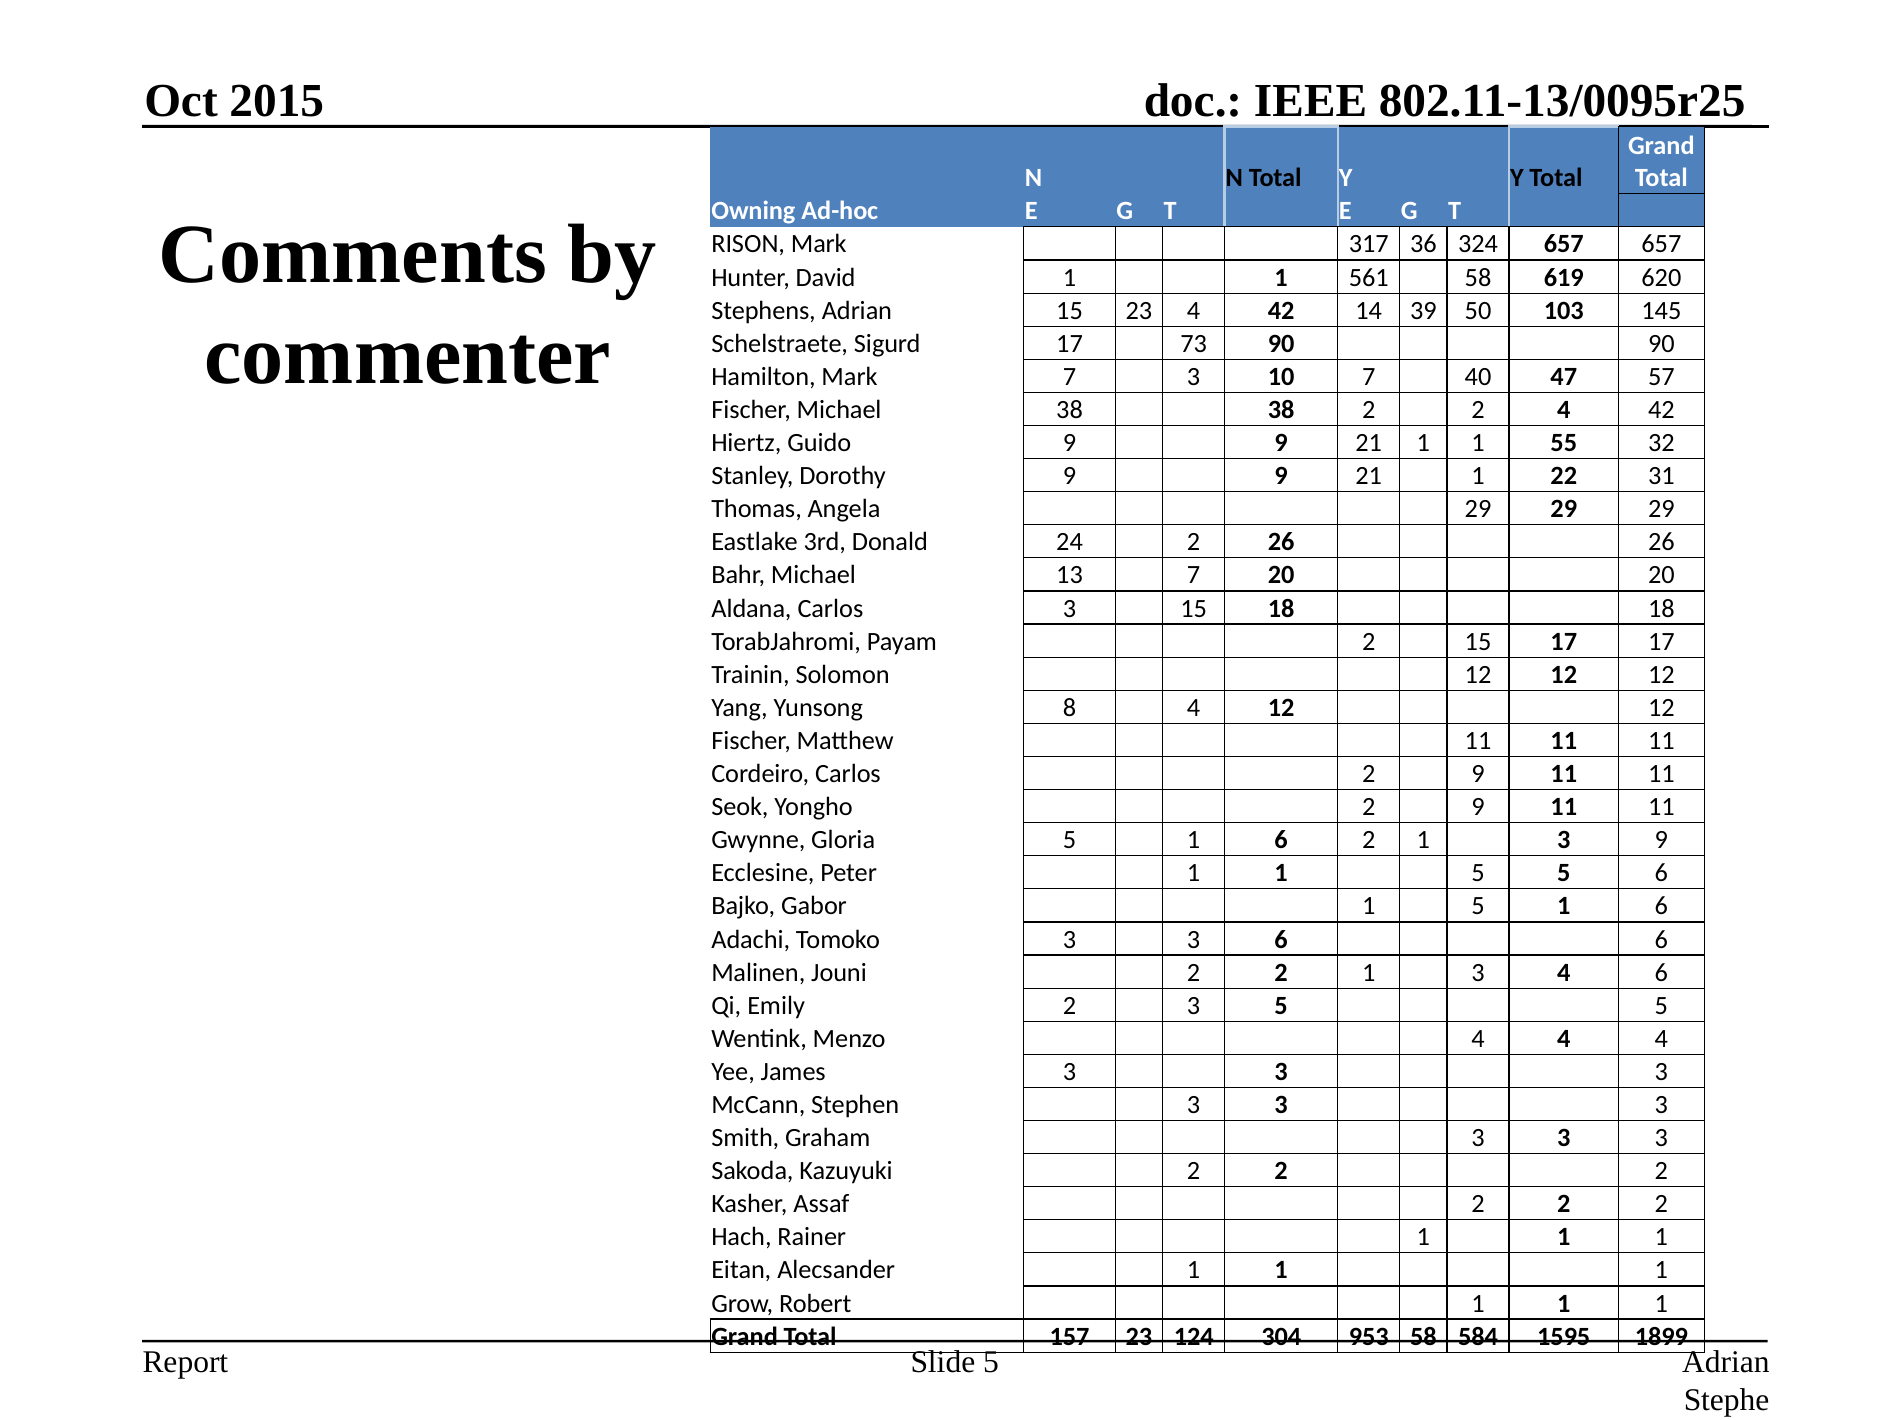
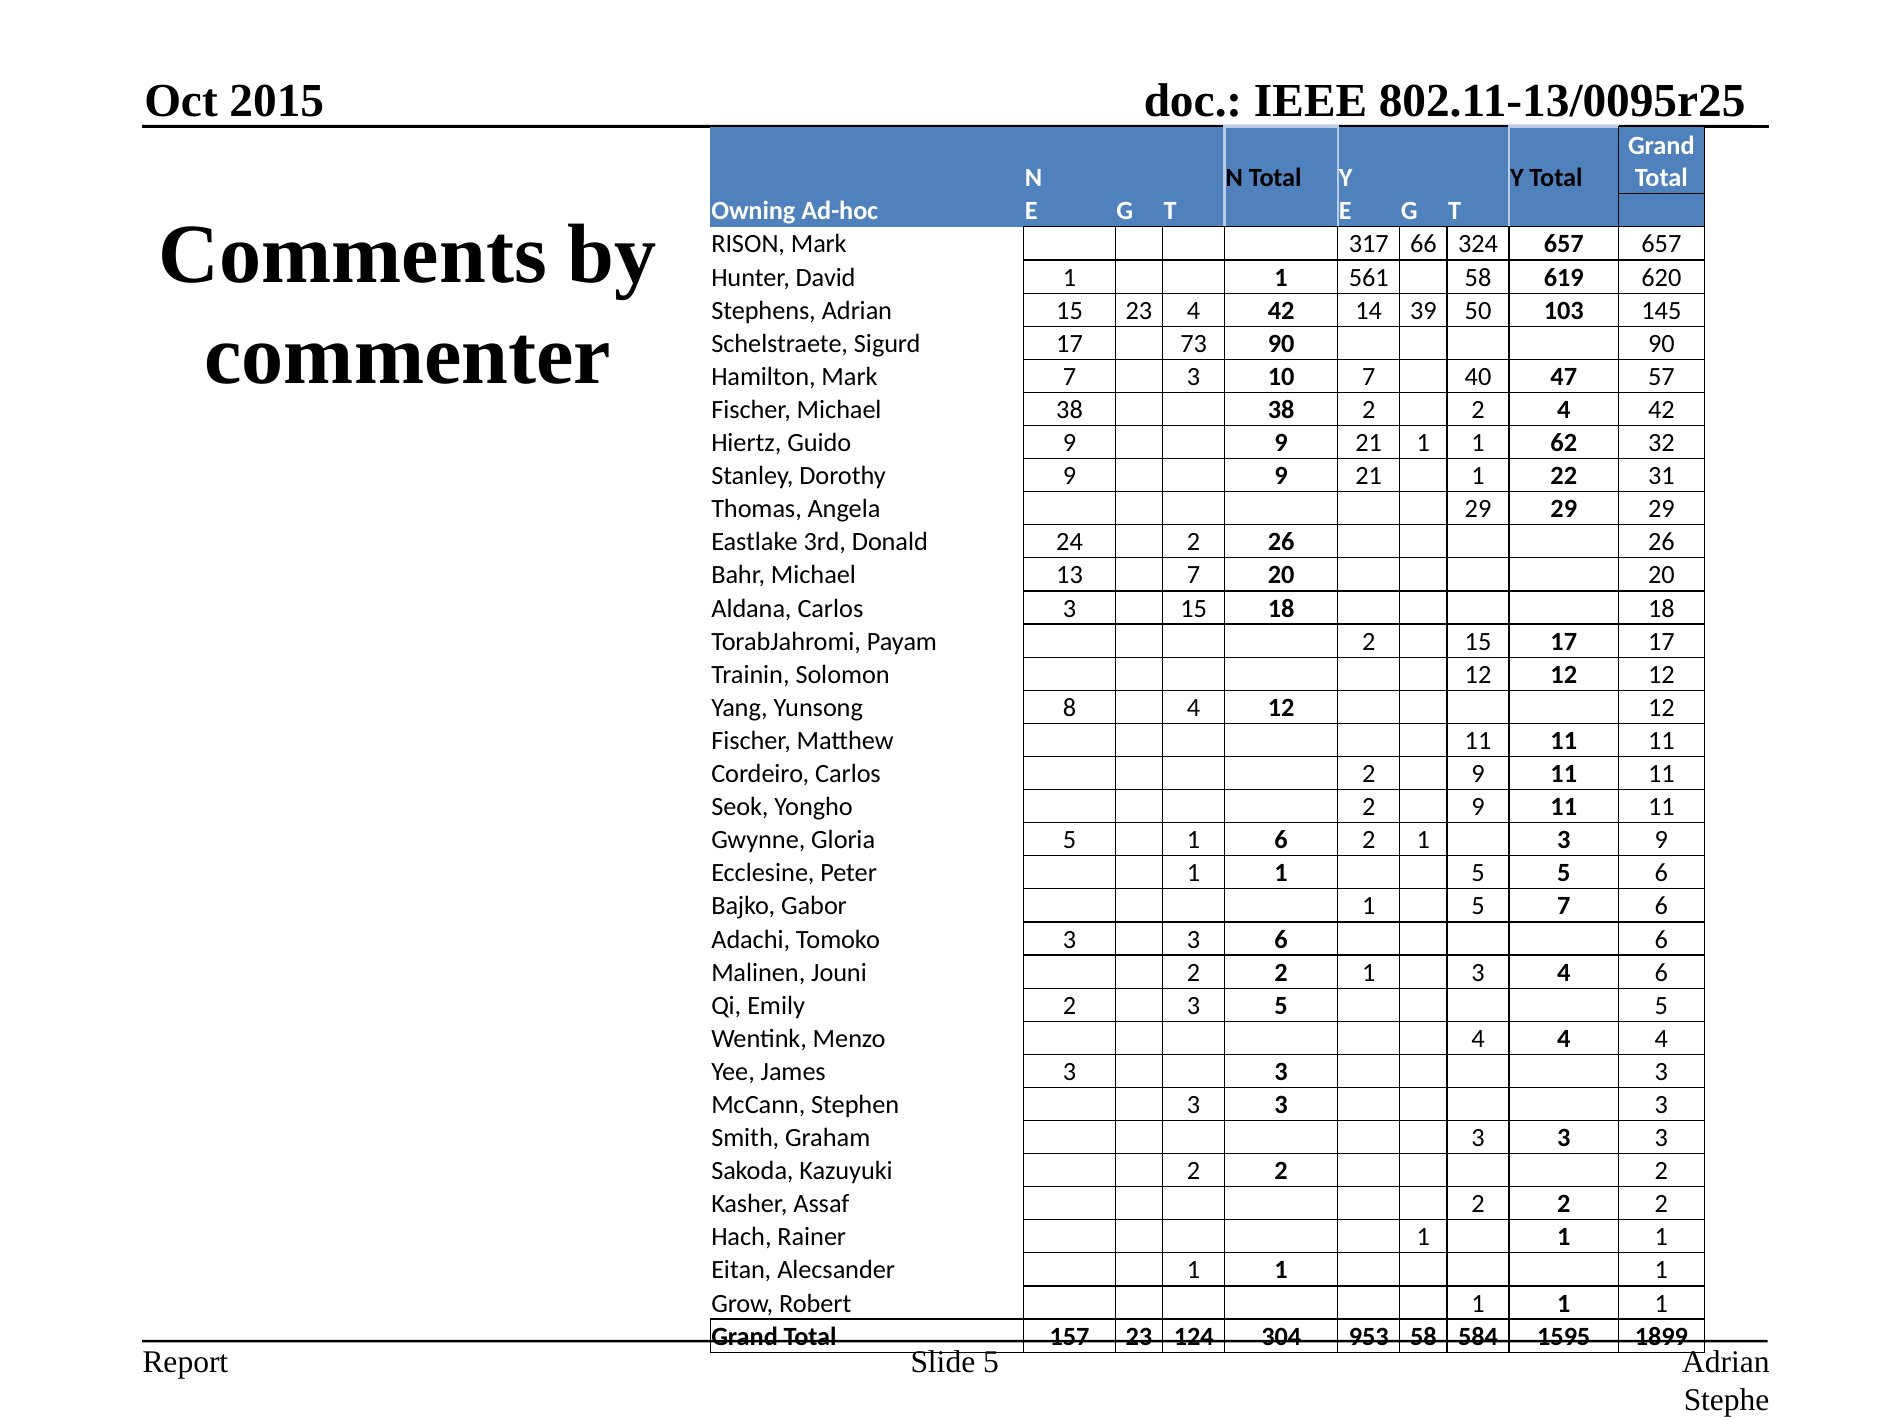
36: 36 -> 66
55: 55 -> 62
1 5 1: 1 -> 7
